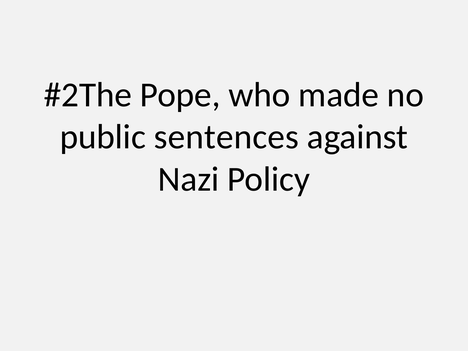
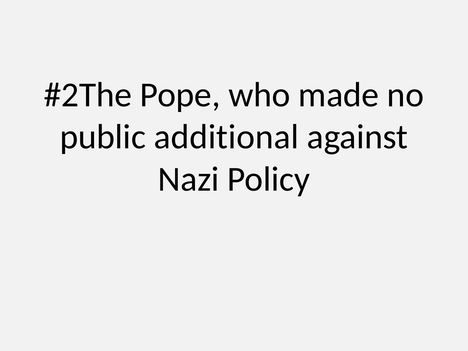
sentences: sentences -> additional
